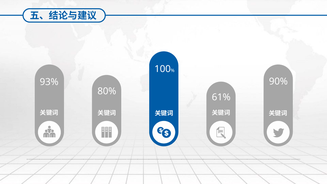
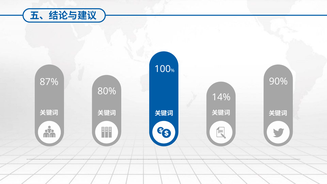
93%: 93% -> 87%
61%: 61% -> 14%
